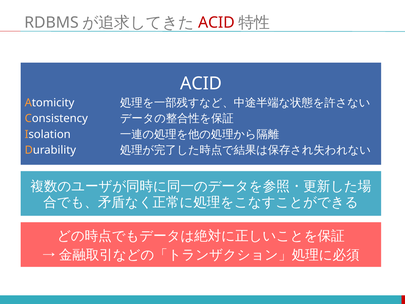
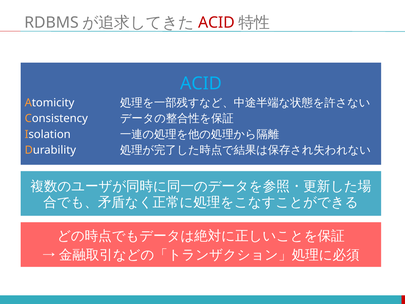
ACID at (201, 83) colour: white -> light blue
